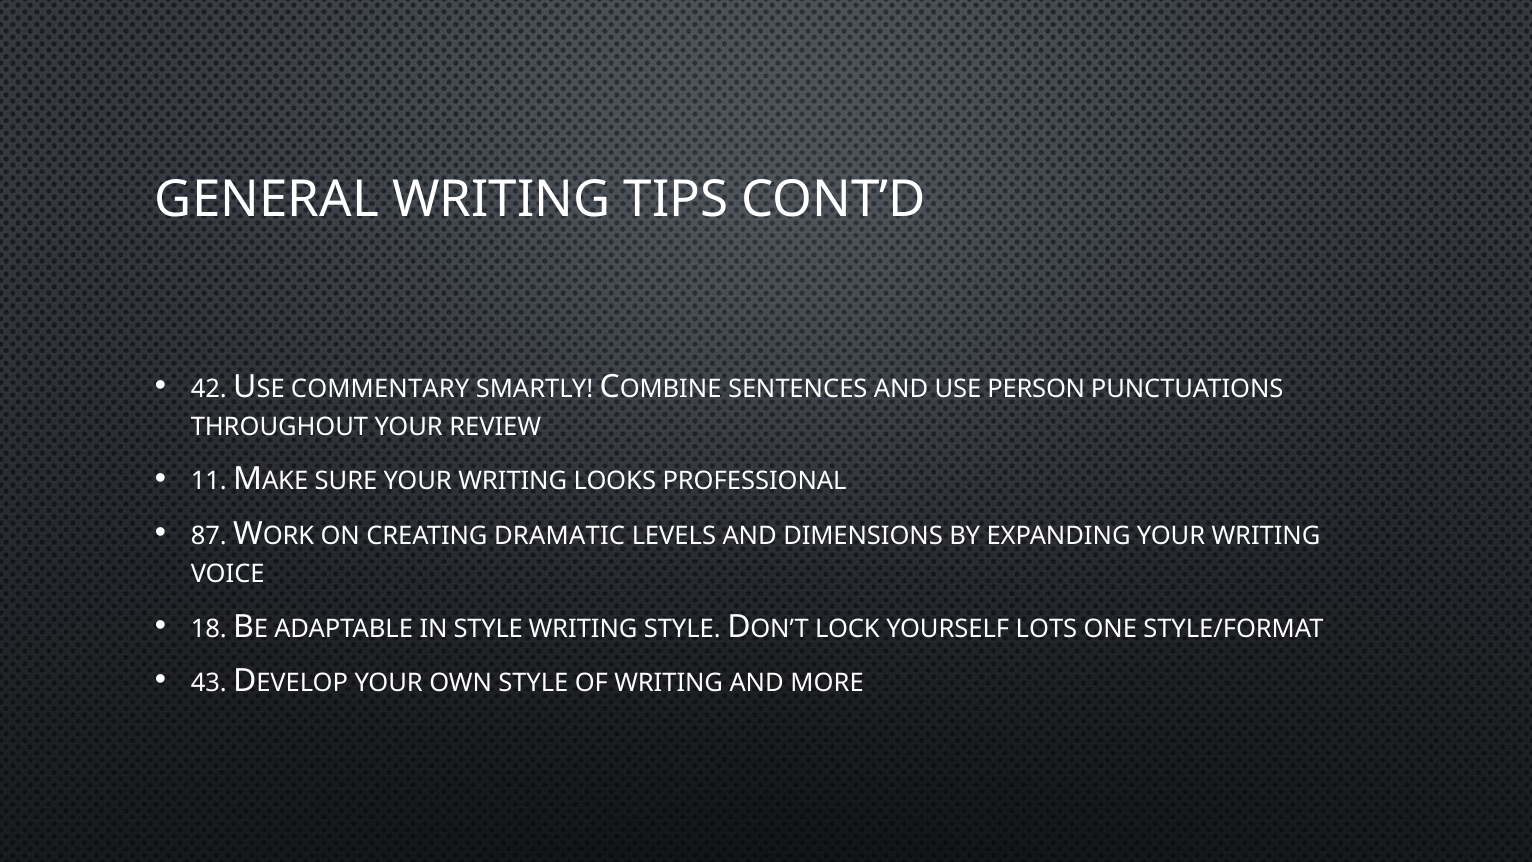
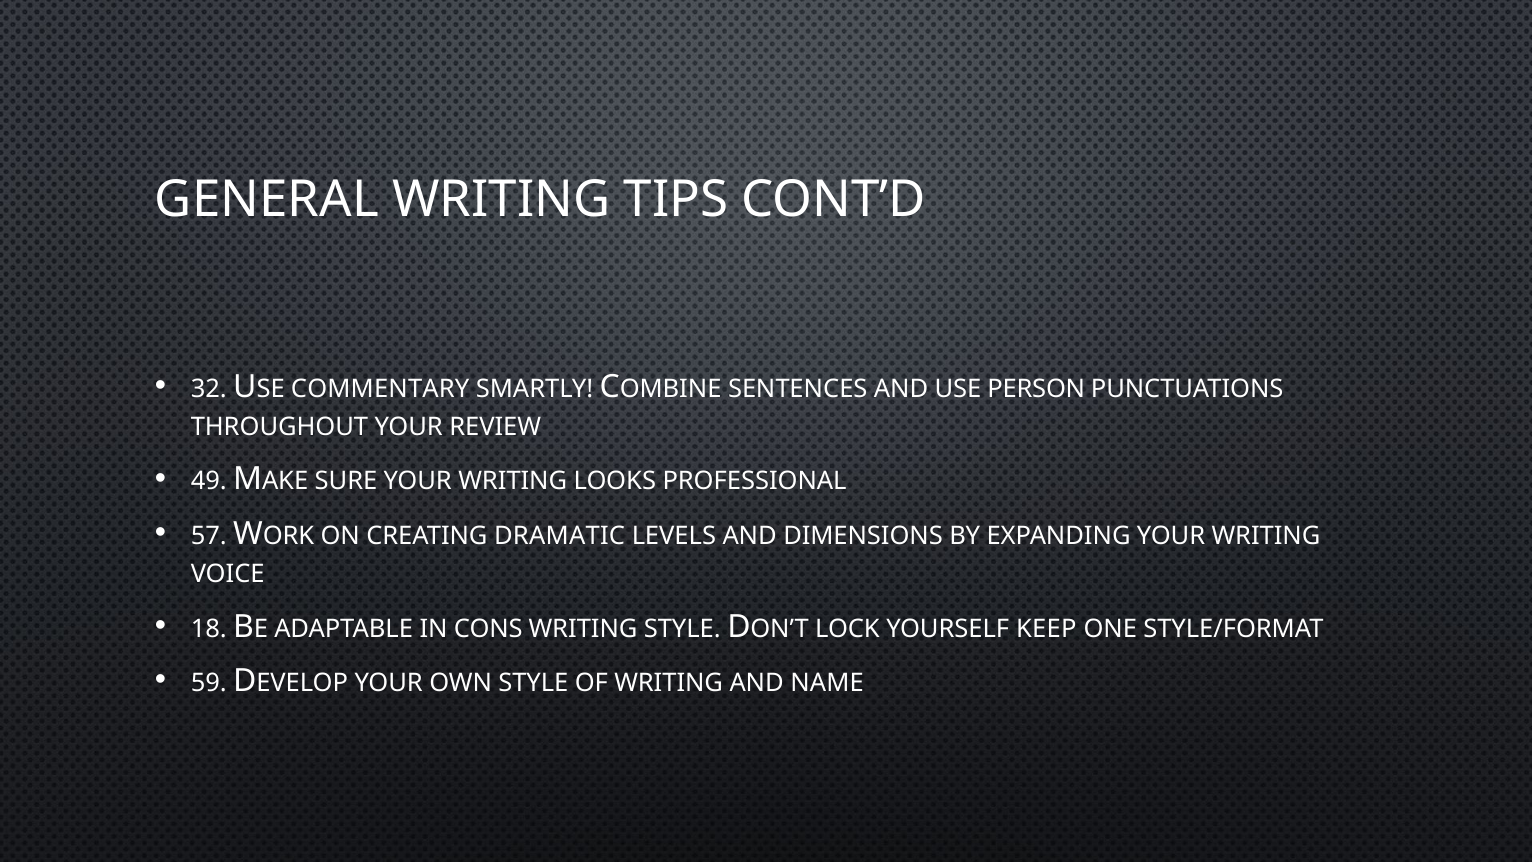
42: 42 -> 32
11: 11 -> 49
87: 87 -> 57
IN STYLE: STYLE -> CONS
LOTS: LOTS -> KEEP
43: 43 -> 59
MORE: MORE -> NAME
